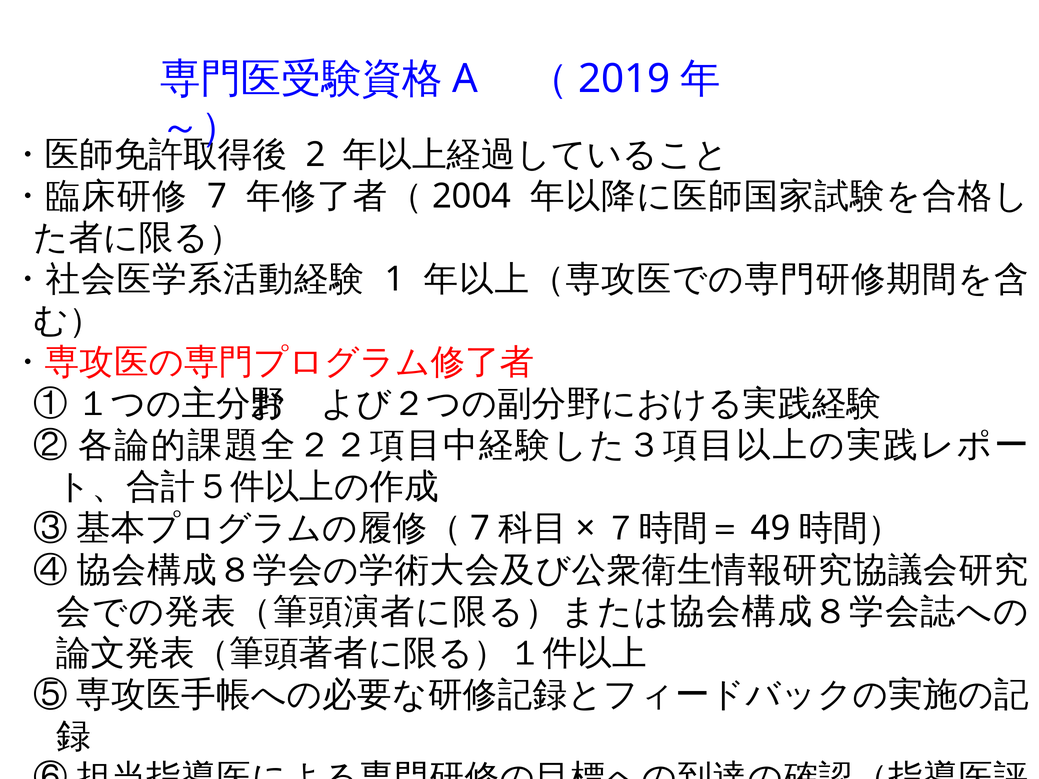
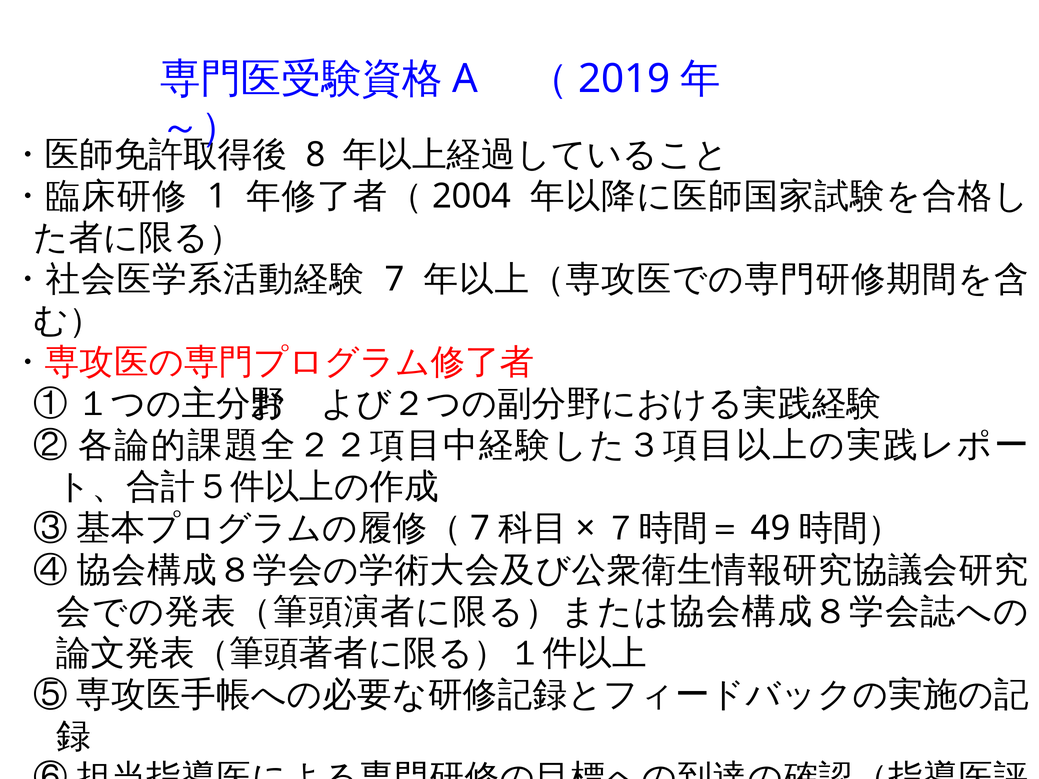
2: 2 -> 8
7 at (217, 196): 7 -> 1
1 at (395, 279): 1 -> 7
